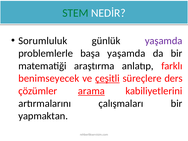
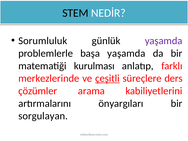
STEM colour: green -> black
araştırma: araştırma -> kurulması
benimseyecek: benimseyecek -> merkezlerinde
arama underline: present -> none
çalışmaları: çalışmaları -> önyargıları
yapmaktan: yapmaktan -> sorgulayan
